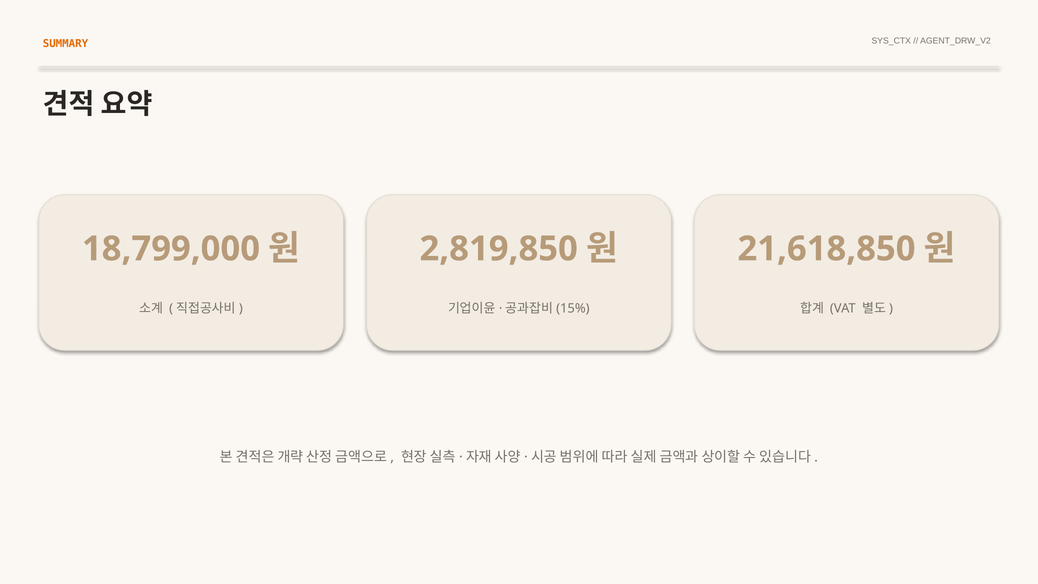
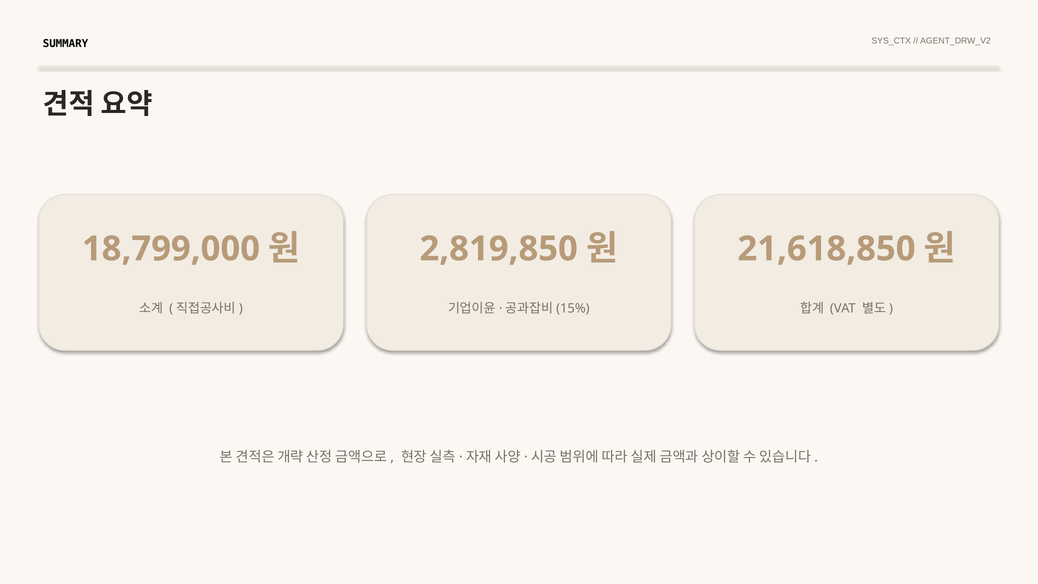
SUMMARY colour: orange -> black
